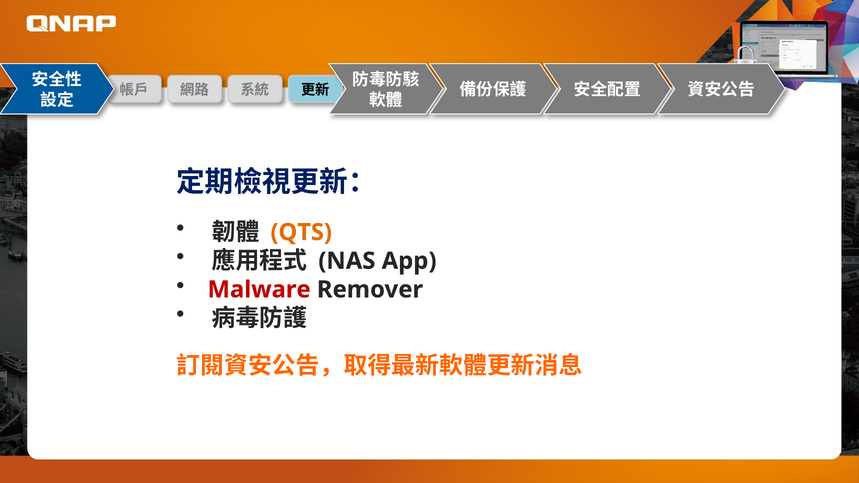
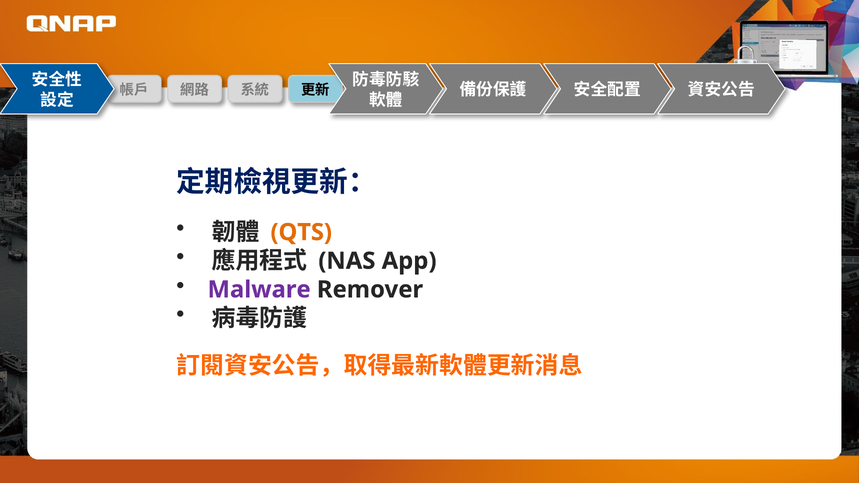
Malware colour: red -> purple
